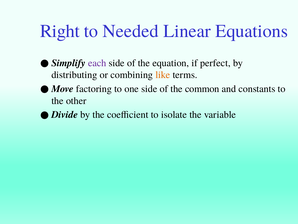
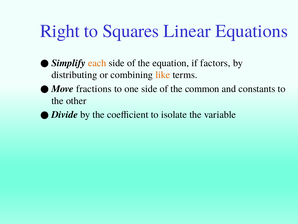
Needed: Needed -> Squares
each colour: purple -> orange
perfect: perfect -> factors
factoring: factoring -> fractions
